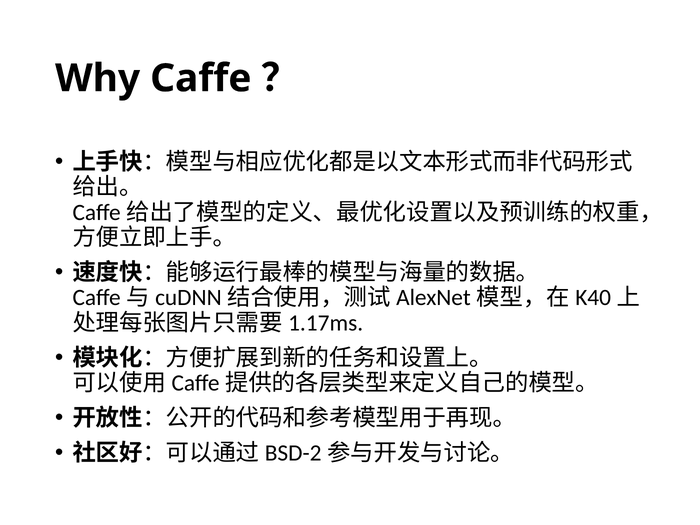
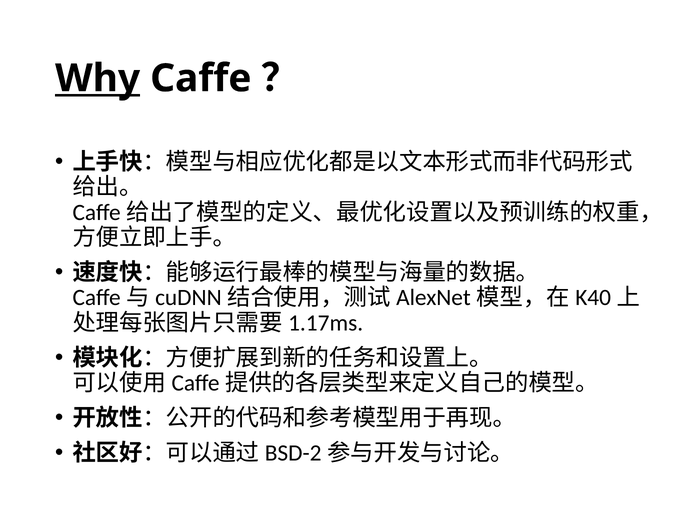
Why underline: none -> present
